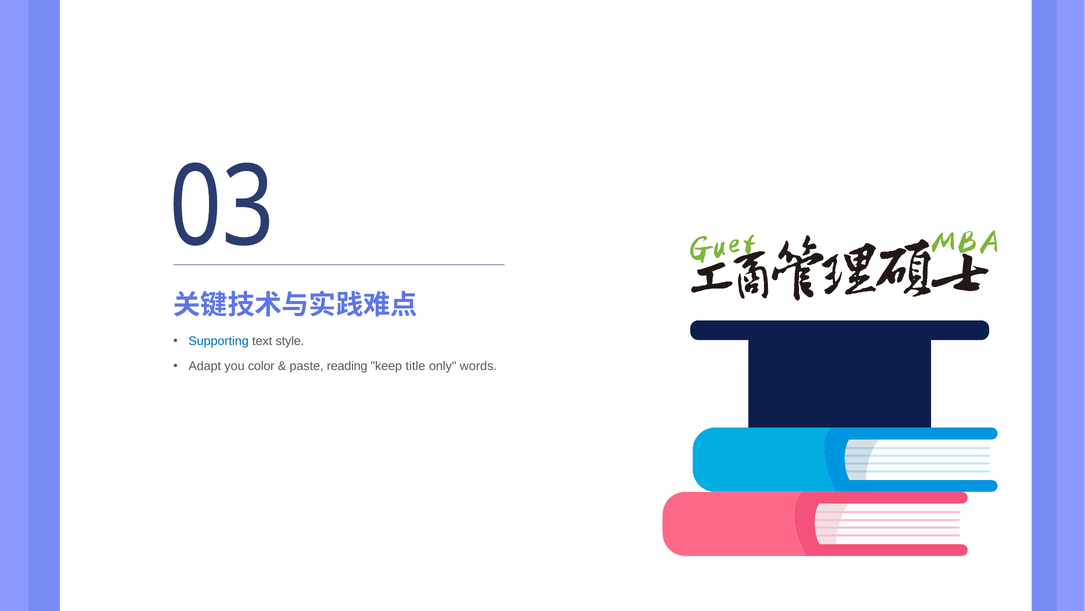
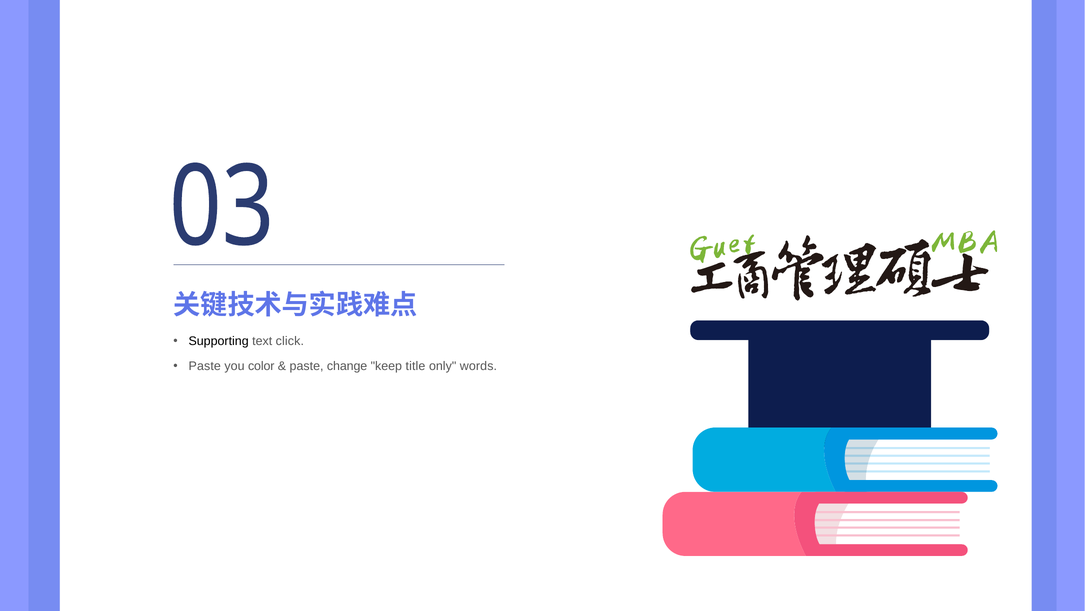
Supporting colour: blue -> black
style: style -> click
Adapt at (205, 366): Adapt -> Paste
reading: reading -> change
